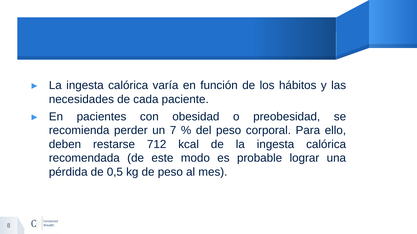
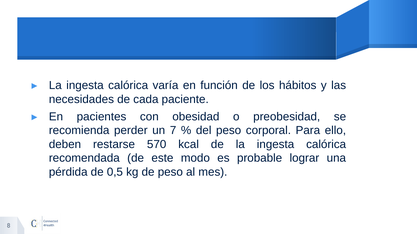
712: 712 -> 570
